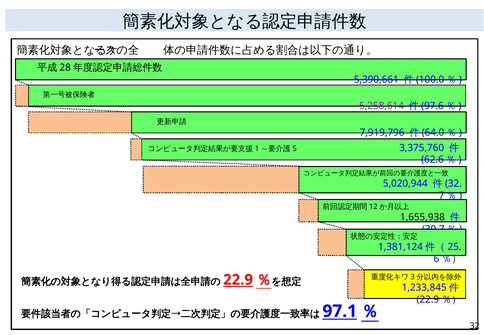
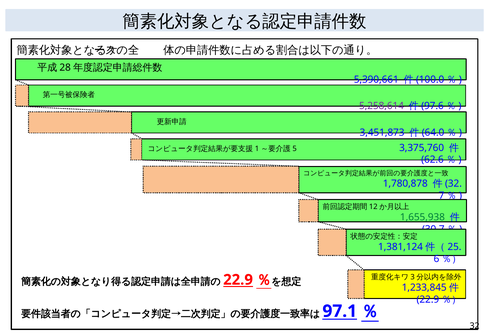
7,919,796: 7,919,796 -> 3,451,873
5,020,944: 5,020,944 -> 1,780,878
1,655,938 colour: black -> green
